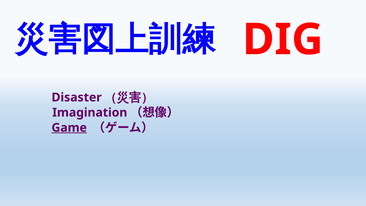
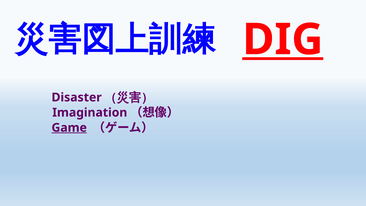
DIG underline: none -> present
